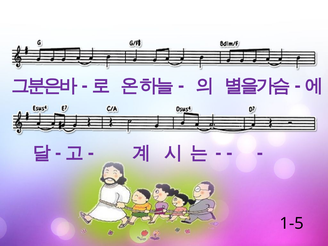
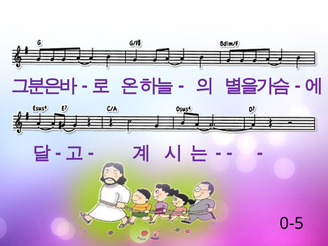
1-5: 1-5 -> 0-5
